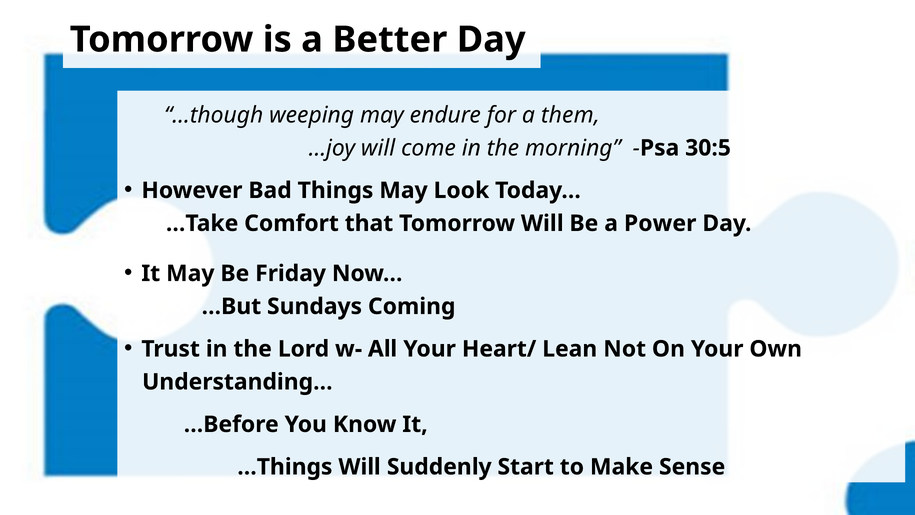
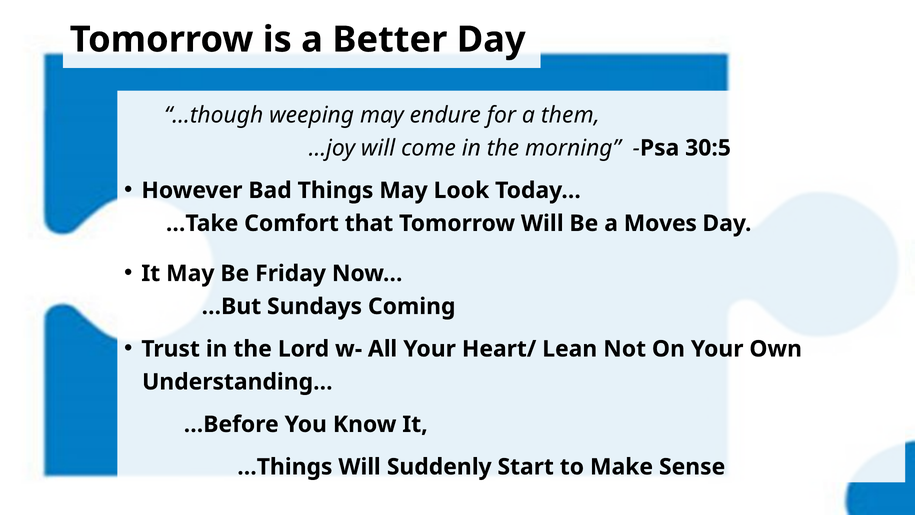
Power: Power -> Moves
